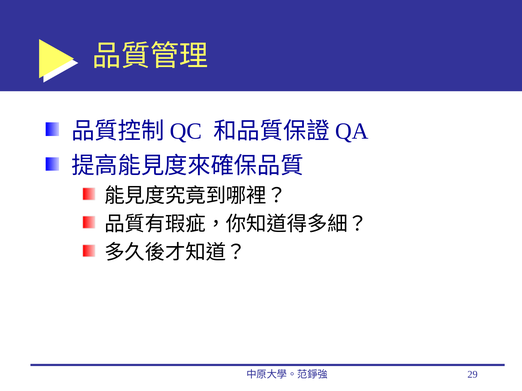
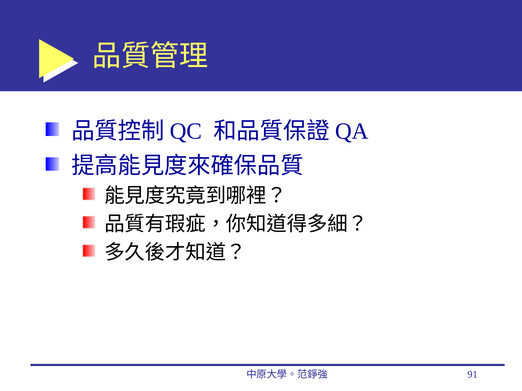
29: 29 -> 91
